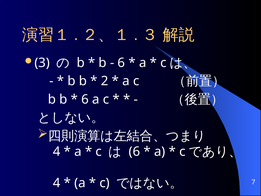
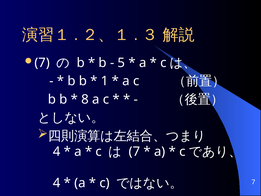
3 at (42, 63): 3 -> 7
6 at (121, 63): 6 -> 5
2: 2 -> 1
6 at (85, 99): 6 -> 8
6 at (134, 151): 6 -> 7
